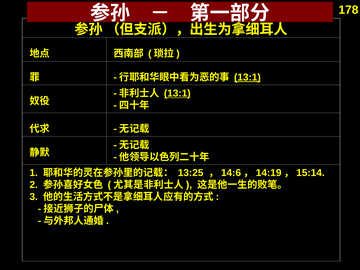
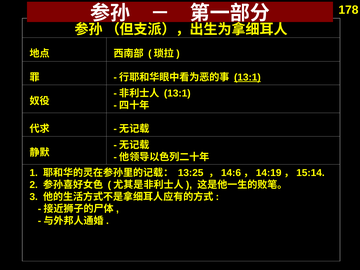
13:1 at (177, 93) underline: present -> none
